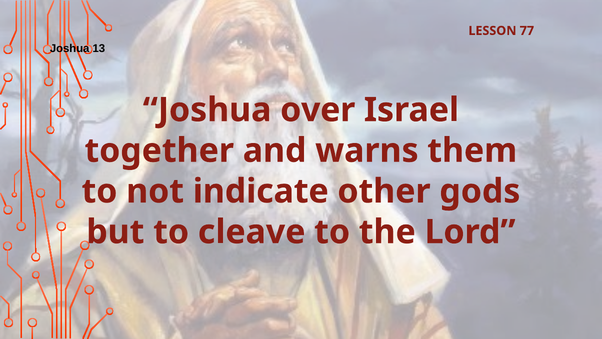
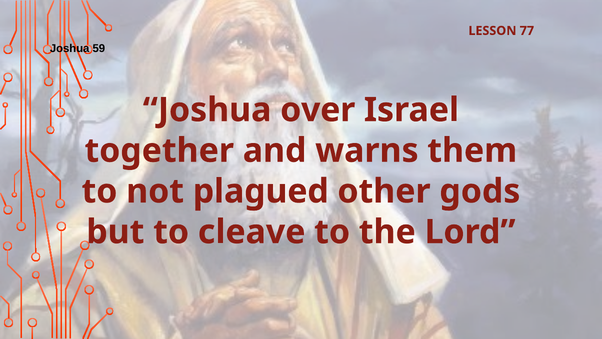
13: 13 -> 59
indicate: indicate -> plagued
